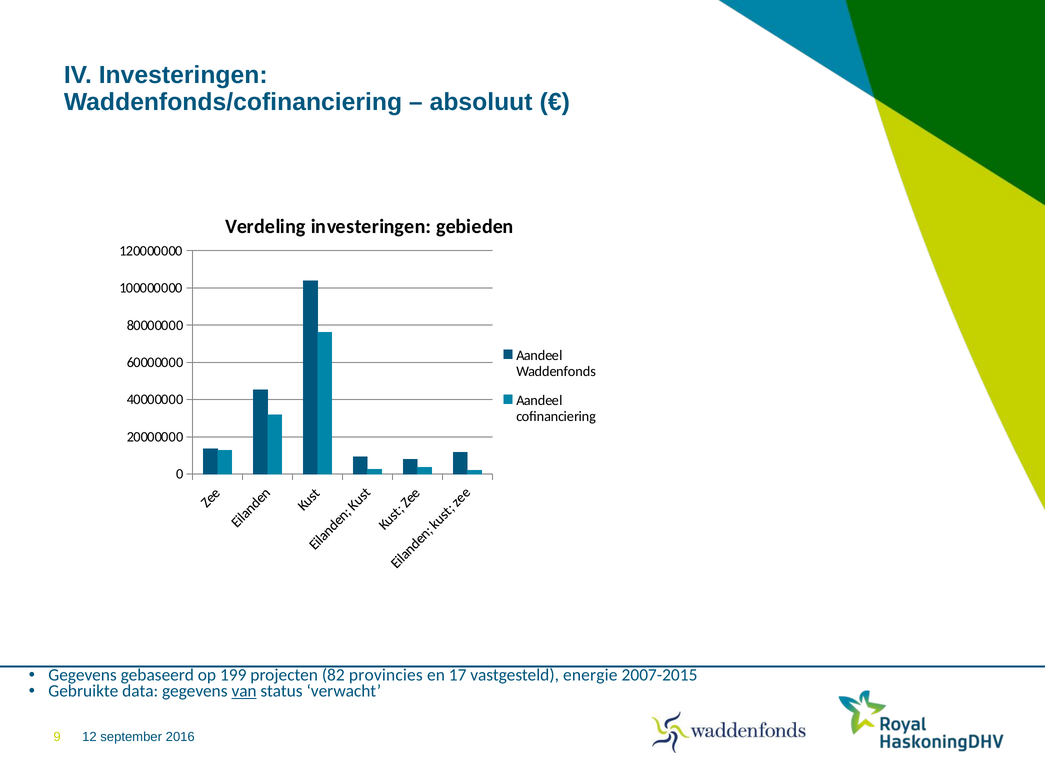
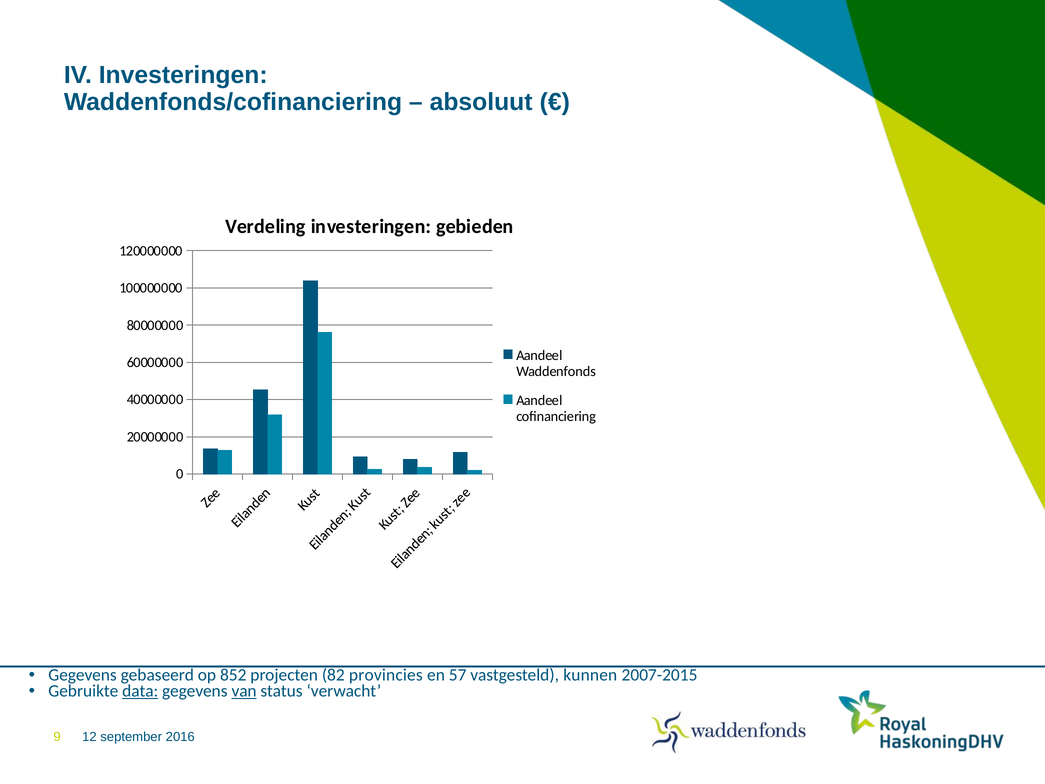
199: 199 -> 852
17: 17 -> 57
energie: energie -> kunnen
data underline: none -> present
